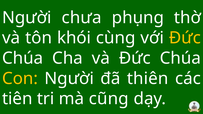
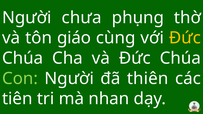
khói: khói -> giáo
Con colour: yellow -> light green
cũng: cũng -> nhan
